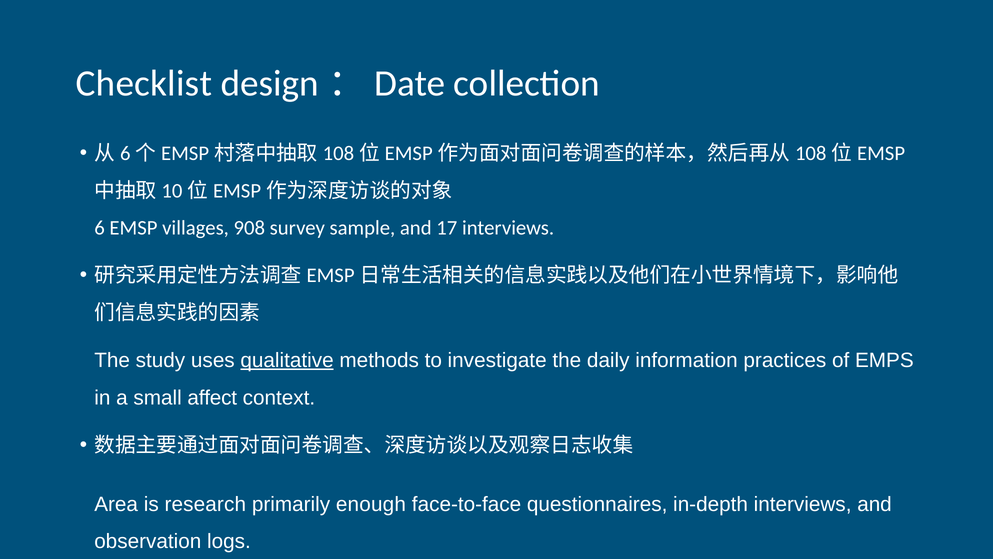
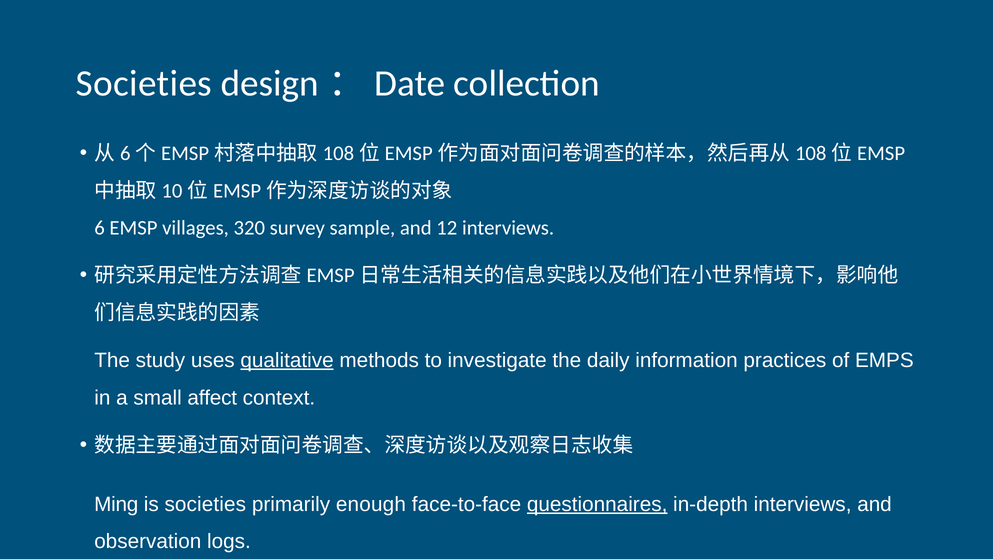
Checklist at (144, 83): Checklist -> Societies
908: 908 -> 320
17: 17 -> 12
Area: Area -> Ming
is research: research -> societies
questionnaires underline: none -> present
